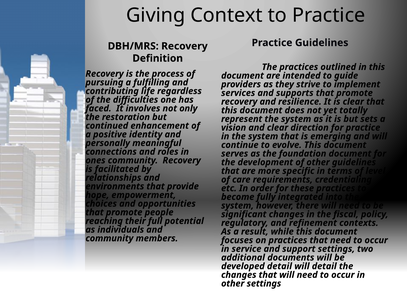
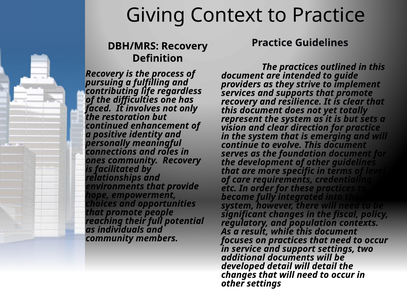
refinement: refinement -> population
